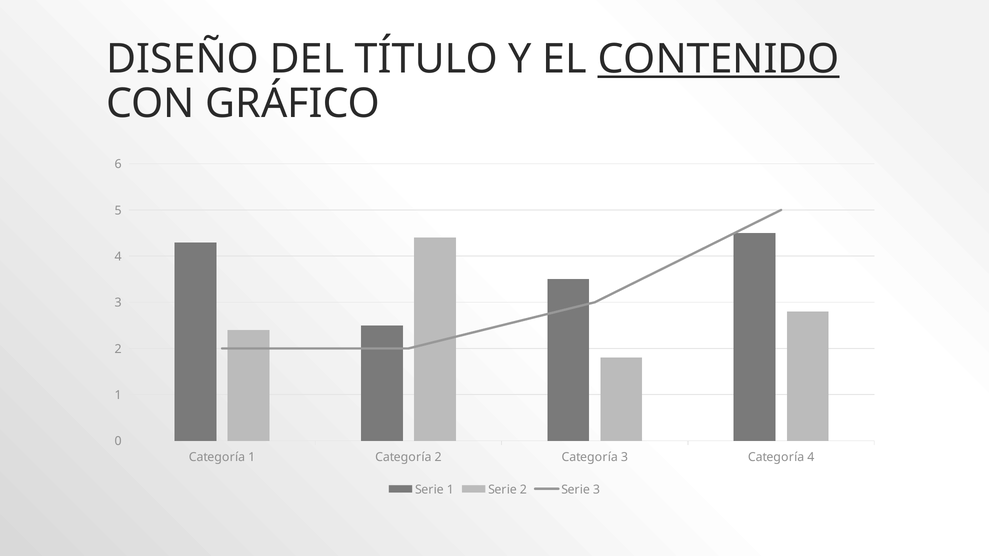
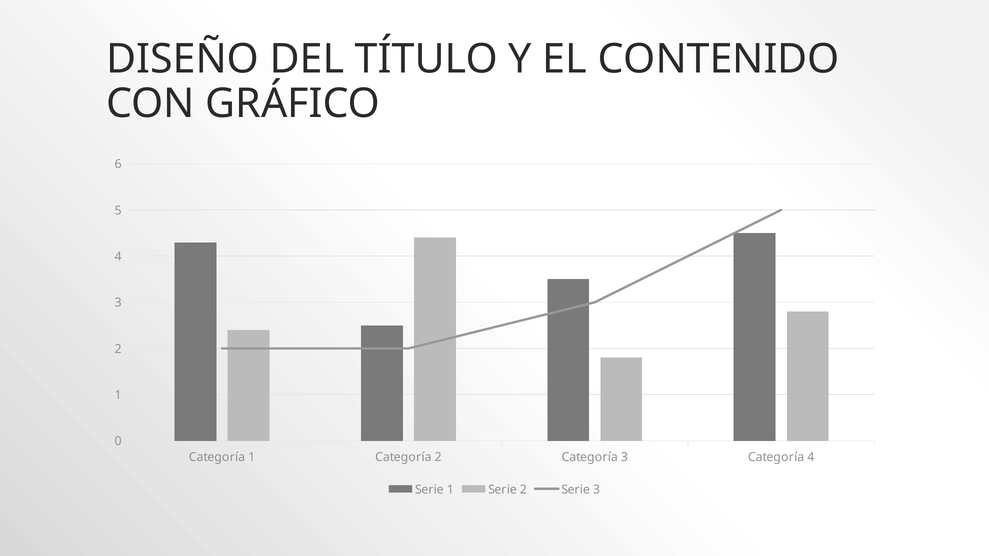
CONTENIDO underline: present -> none
